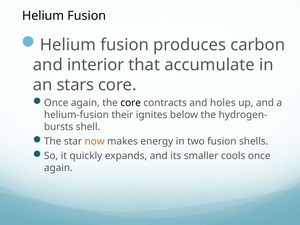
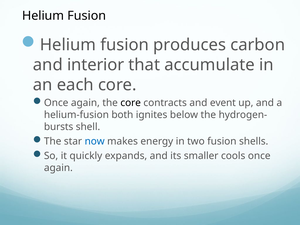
stars: stars -> each
holes: holes -> event
their: their -> both
now colour: orange -> blue
